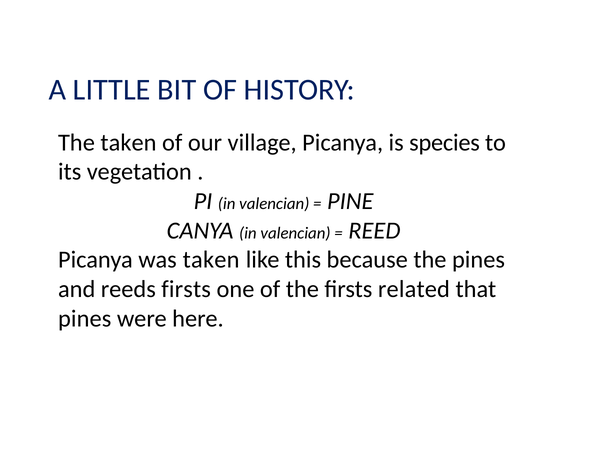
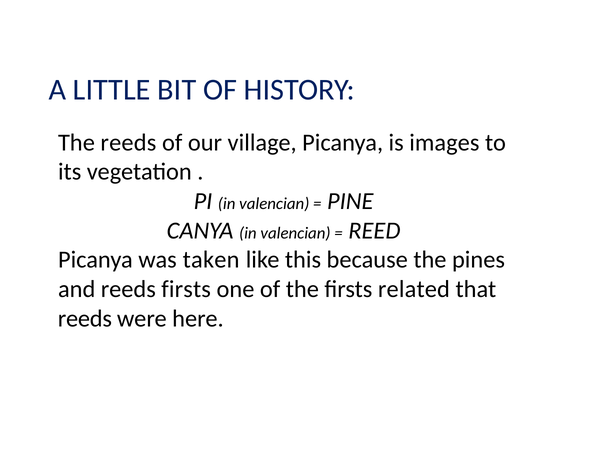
The taken: taken -> reeds
species: species -> images
pines at (85, 318): pines -> reeds
